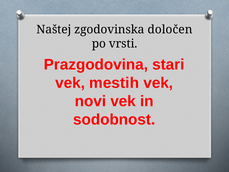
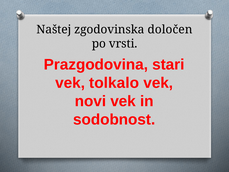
mestih: mestih -> tolkalo
